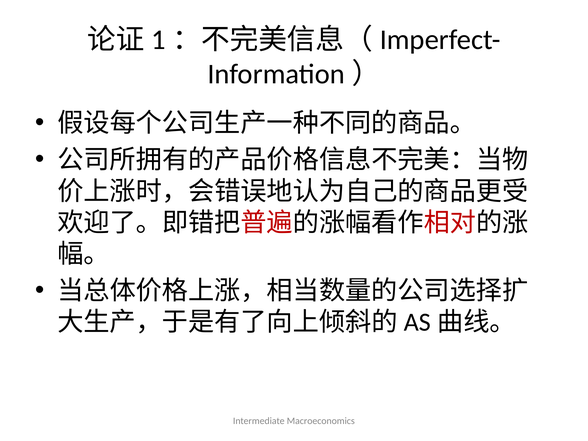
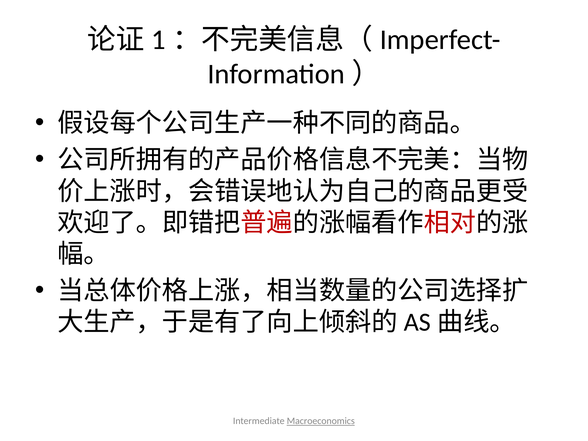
Macroeconomics underline: none -> present
